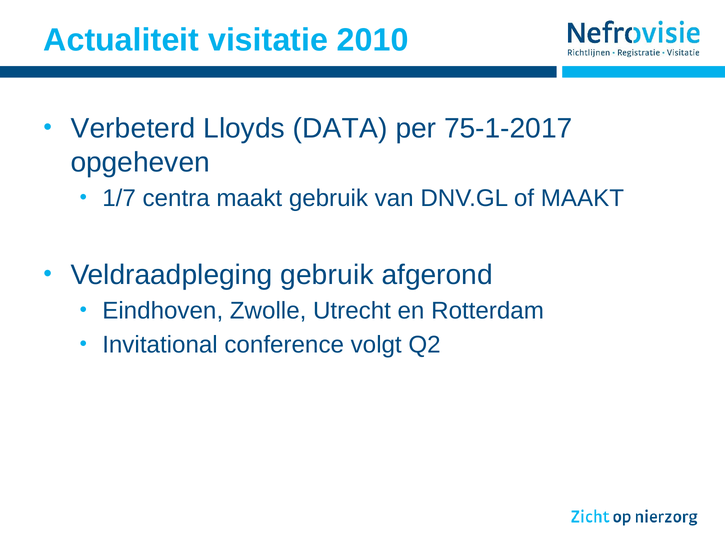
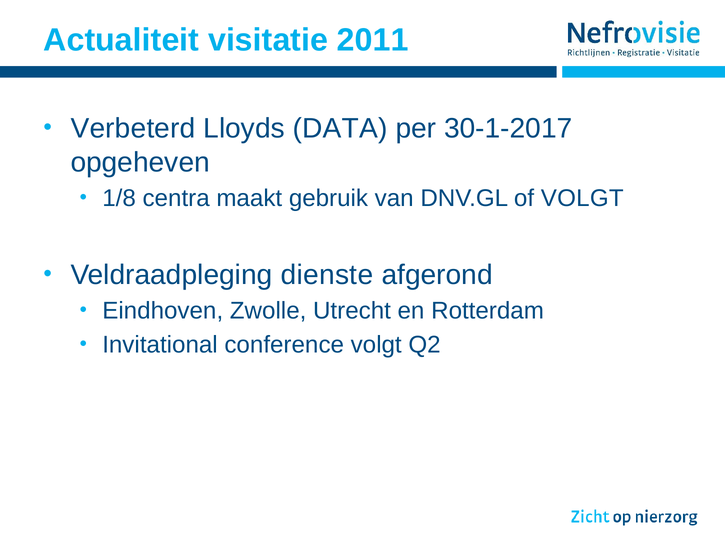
2010: 2010 -> 2011
75-1-2017: 75-1-2017 -> 30-1-2017
1/7: 1/7 -> 1/8
of MAAKT: MAAKT -> VOLGT
Veldraadpleging gebruik: gebruik -> dienste
